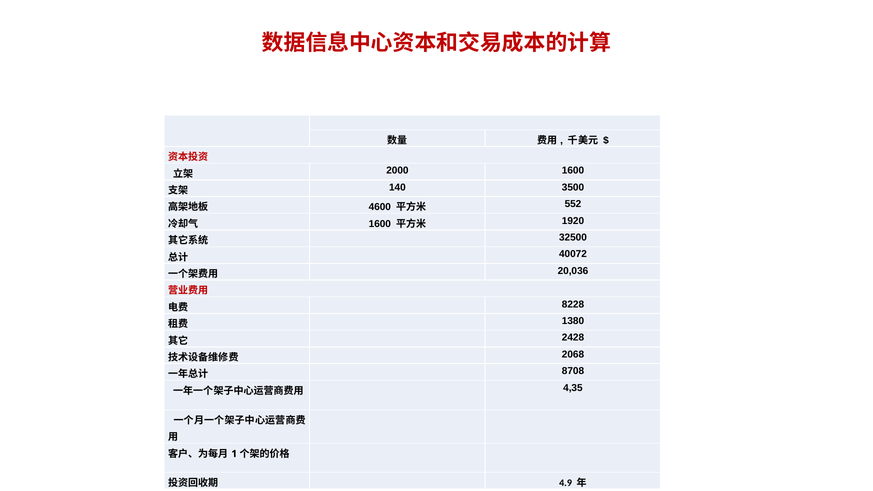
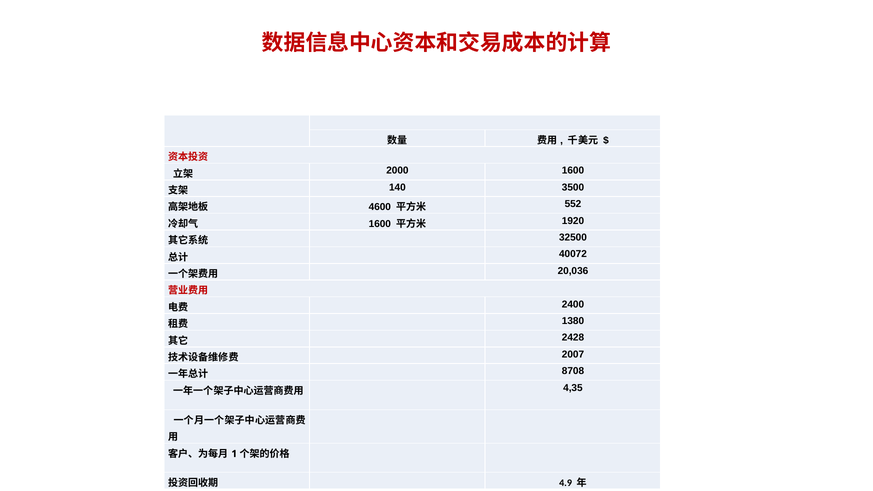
8228: 8228 -> 2400
2068: 2068 -> 2007
